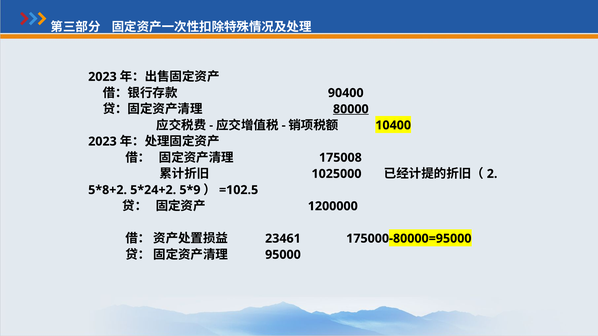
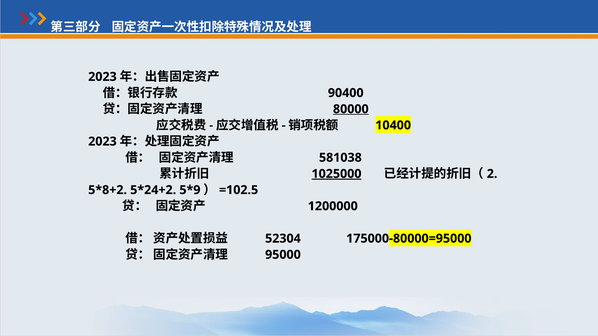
175008: 175008 -> 581038
1025000 underline: none -> present
23461: 23461 -> 52304
